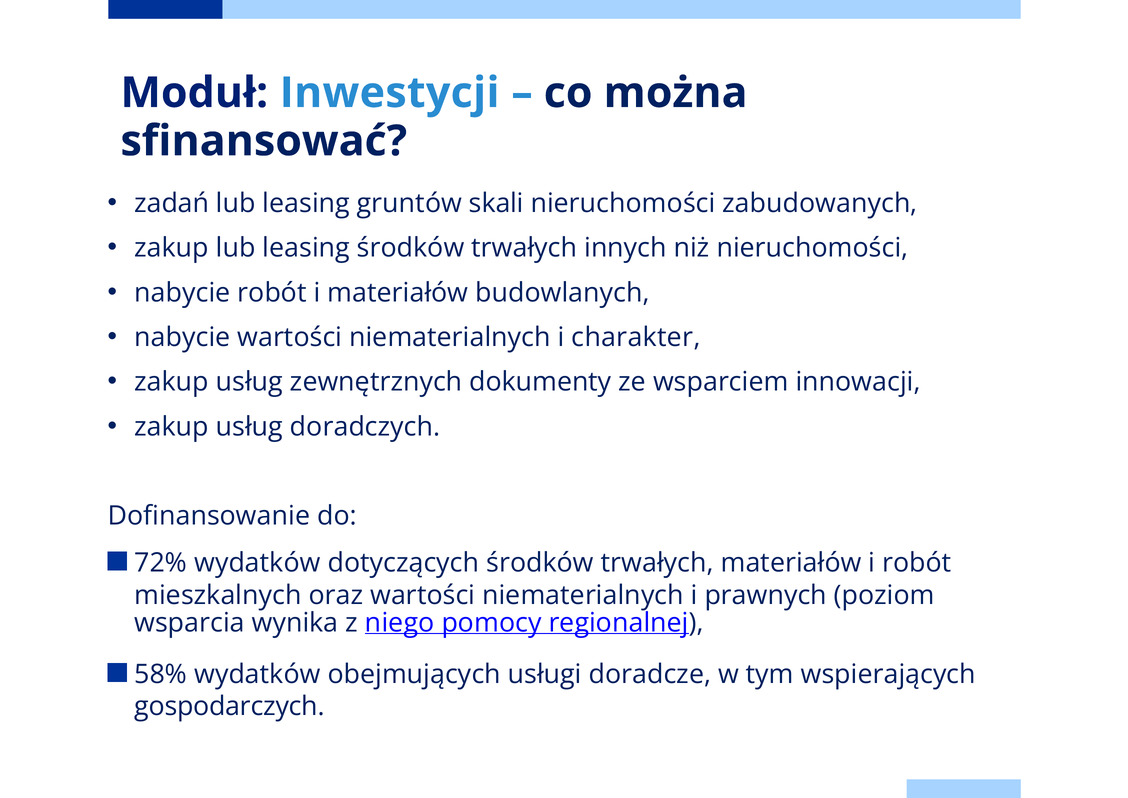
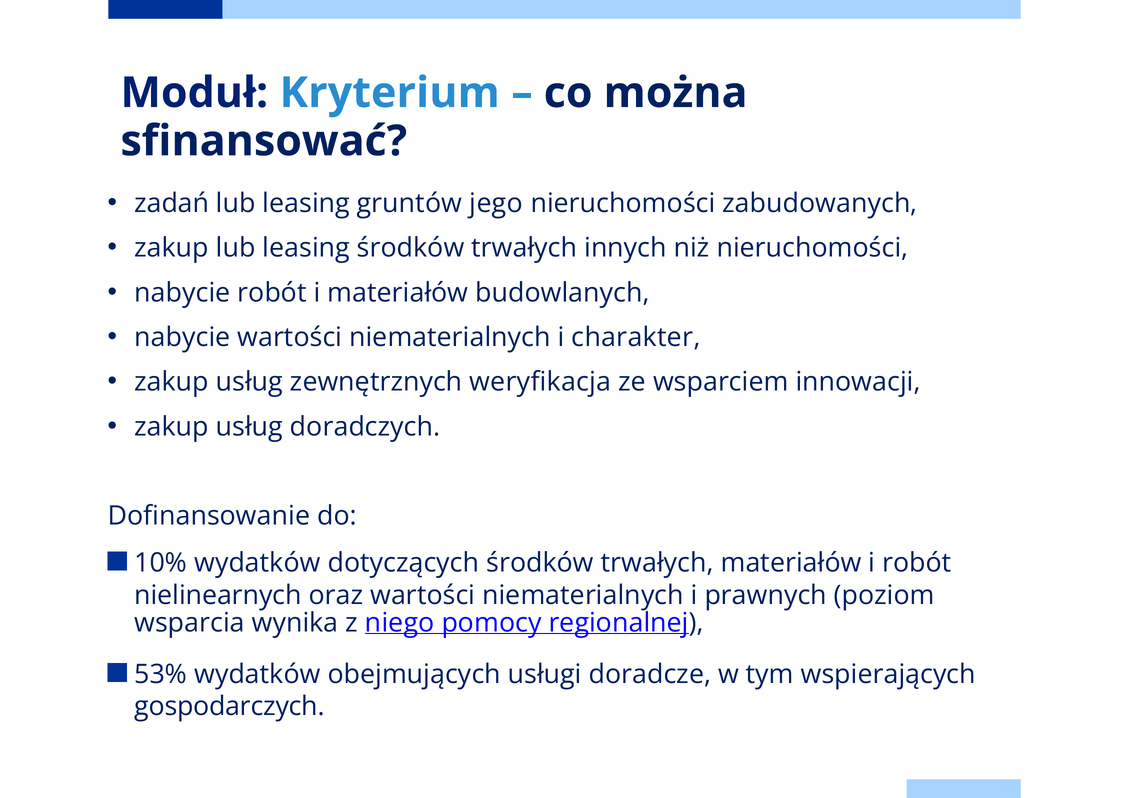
Inwestycji: Inwestycji -> Kryterium
skali: skali -> jego
dokumenty: dokumenty -> weryfikacja
72%: 72% -> 10%
mieszkalnych: mieszkalnych -> nielinearnych
58%: 58% -> 53%
